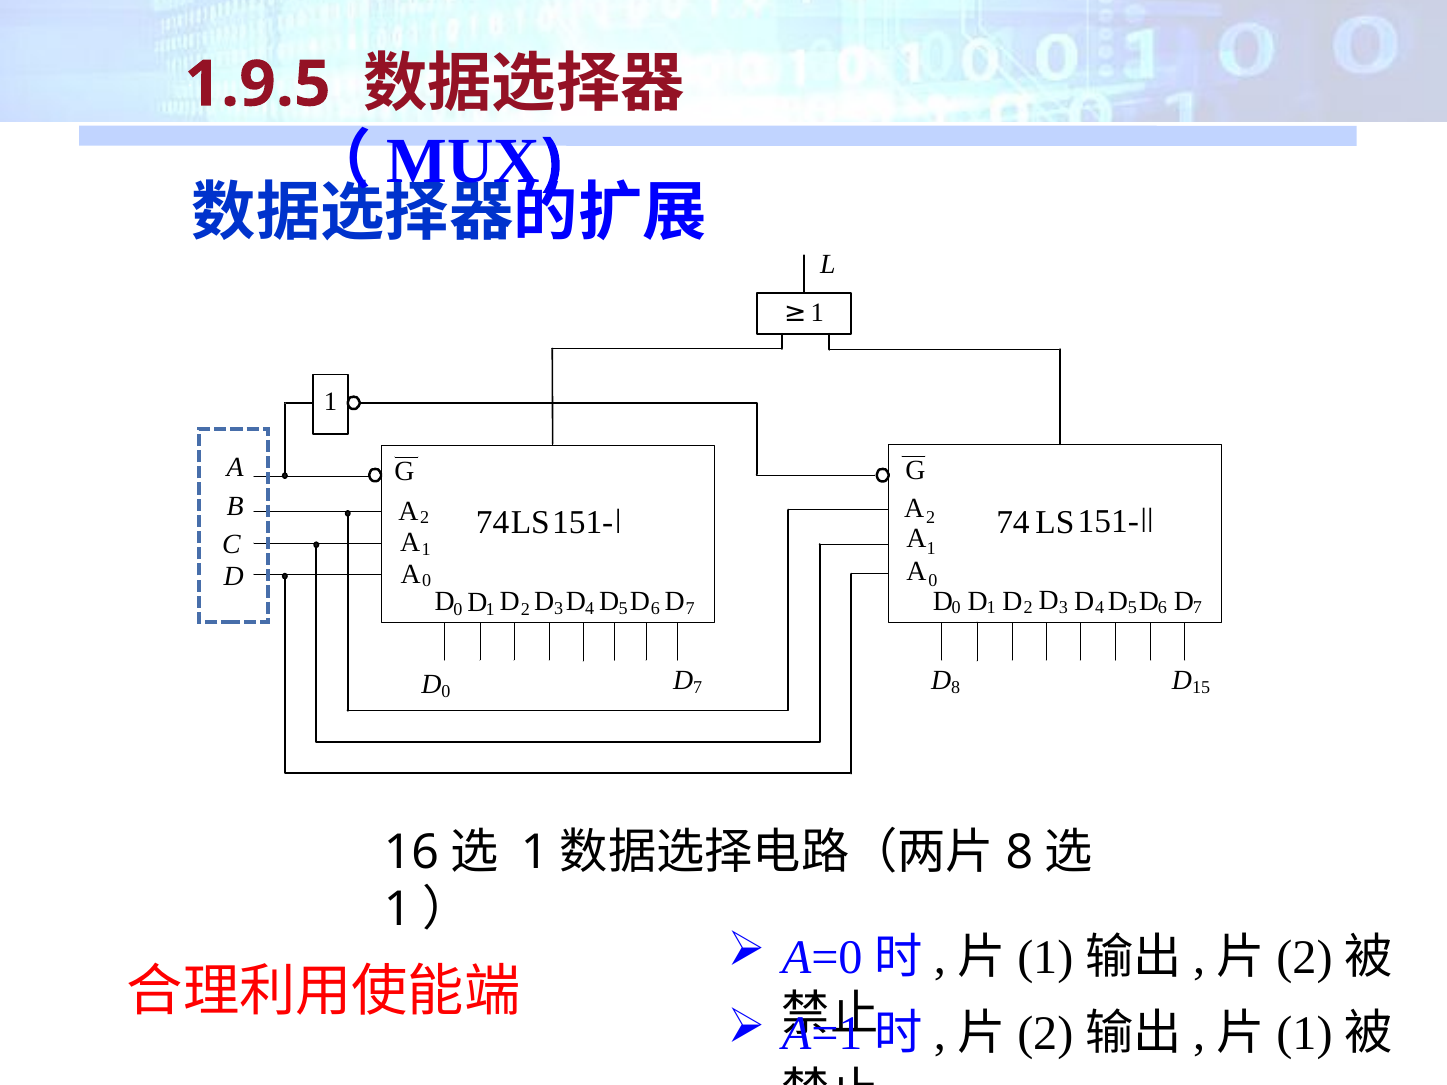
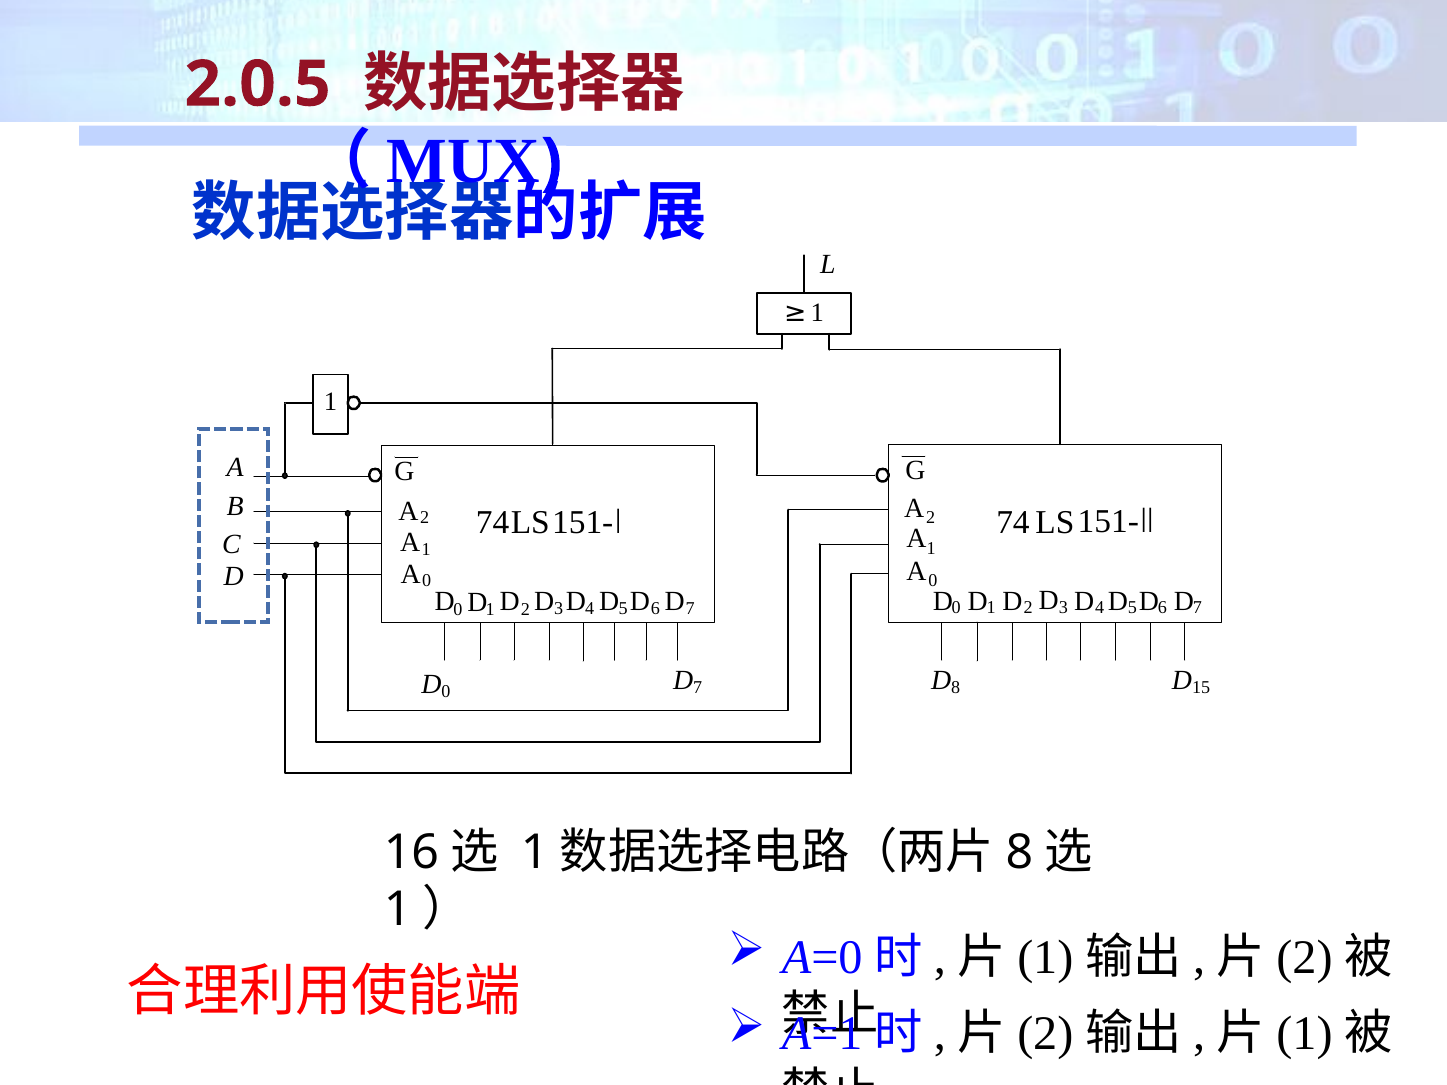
1.9.5: 1.9.5 -> 2.0.5
